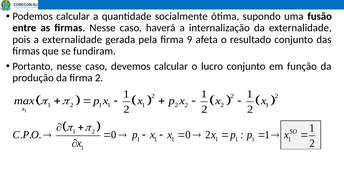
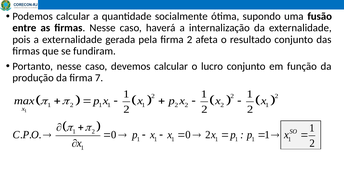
firma 9: 9 -> 2
firma 2: 2 -> 7
